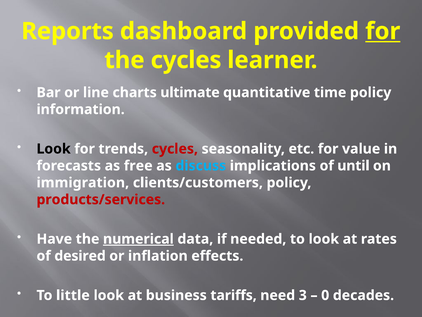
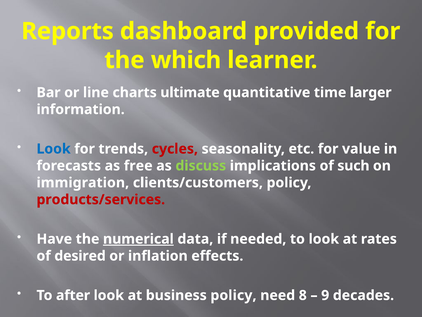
for at (383, 31) underline: present -> none
the cycles: cycles -> which
time policy: policy -> larger
Look at (54, 149) colour: black -> blue
discuss colour: light blue -> light green
until: until -> such
little: little -> after
business tariffs: tariffs -> policy
3: 3 -> 8
0: 0 -> 9
